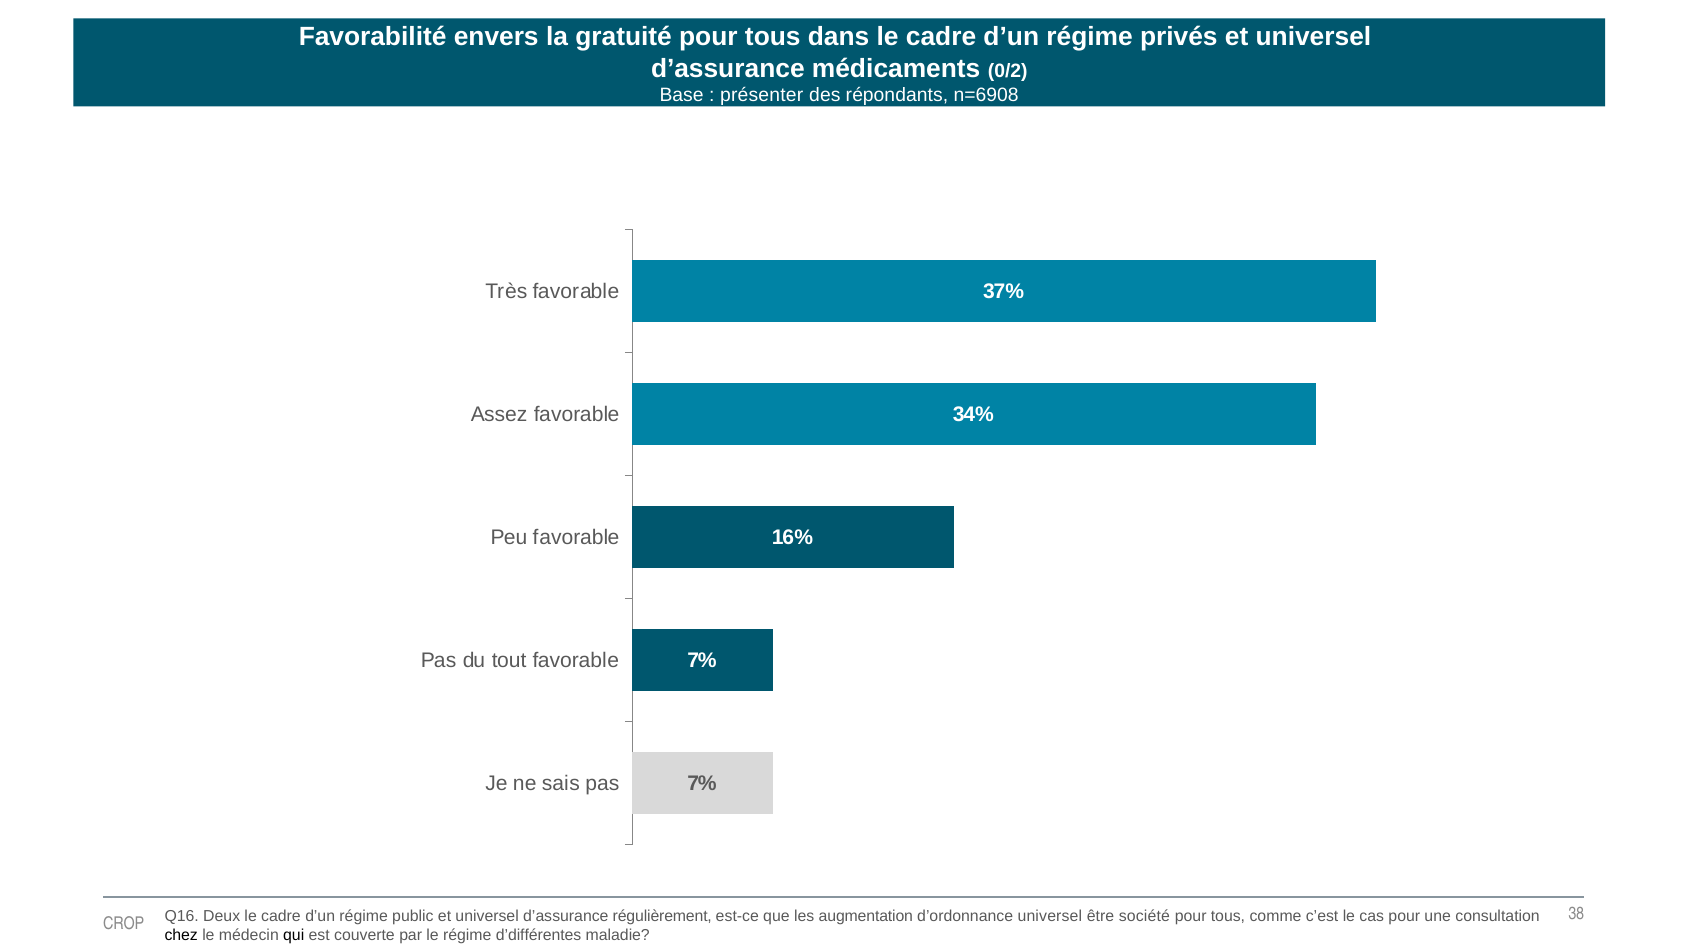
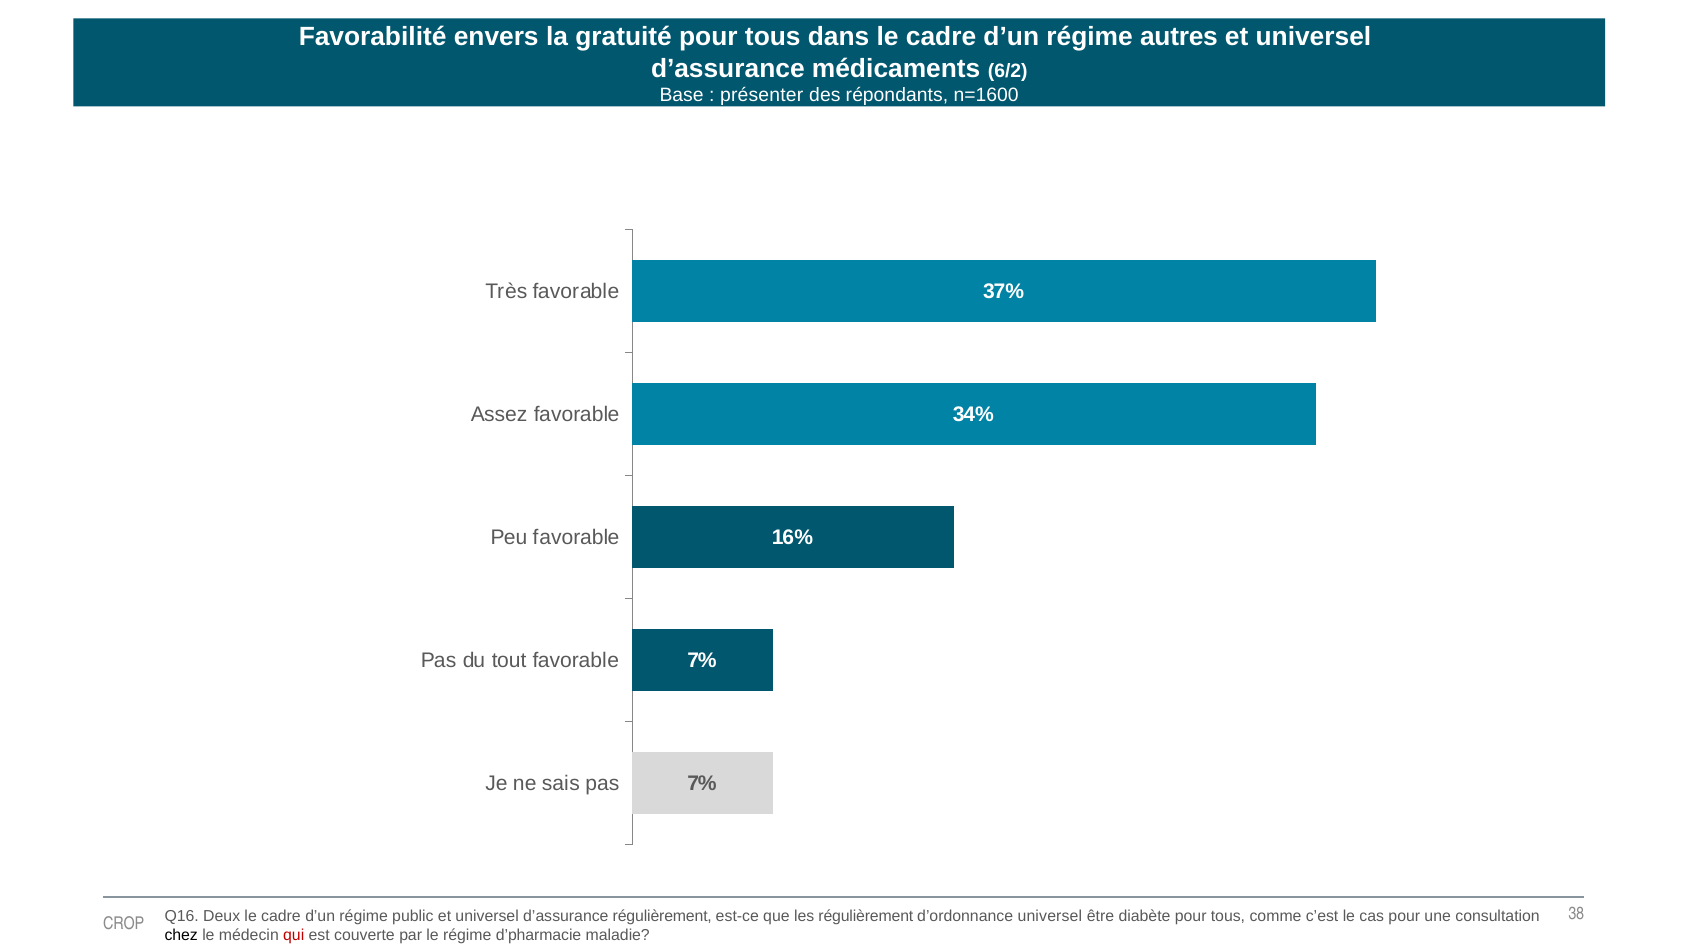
privés: privés -> autres
0/2: 0/2 -> 6/2
n=6908: n=6908 -> n=1600
les augmentation: augmentation -> régulièrement
société: société -> diabète
qui colour: black -> red
d’différentes: d’différentes -> d’pharmacie
